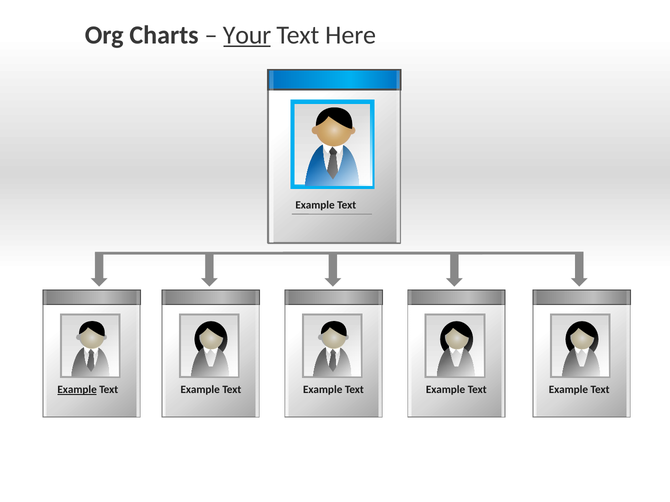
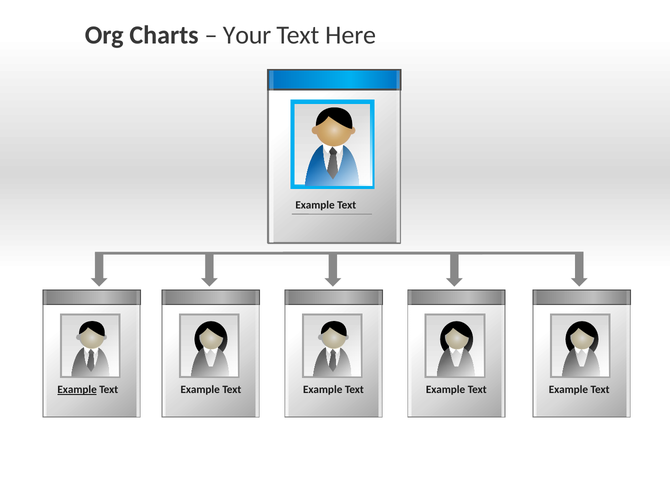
Your underline: present -> none
